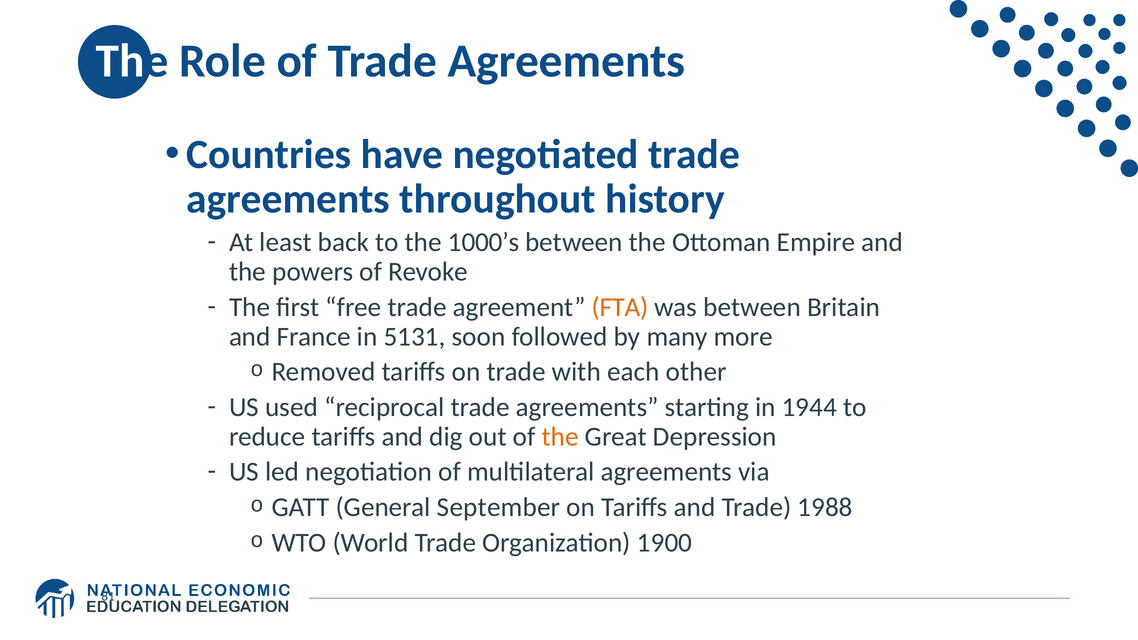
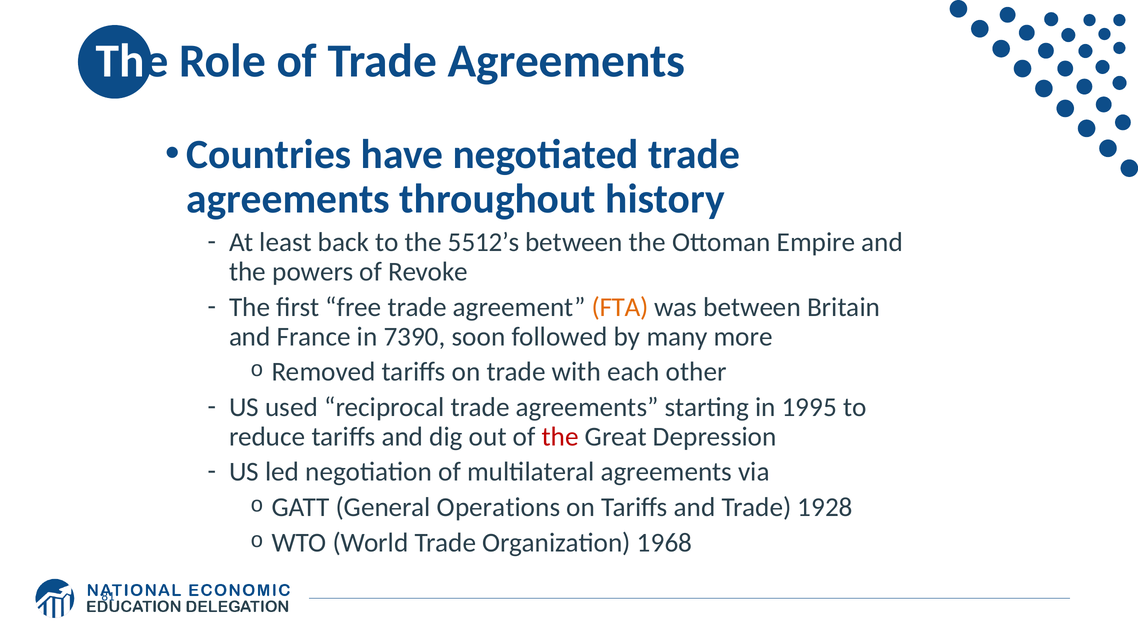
1000’s: 1000’s -> 5512’s
5131: 5131 -> 7390
1944: 1944 -> 1995
the at (560, 437) colour: orange -> red
September: September -> Operations
1988: 1988 -> 1928
1900: 1900 -> 1968
